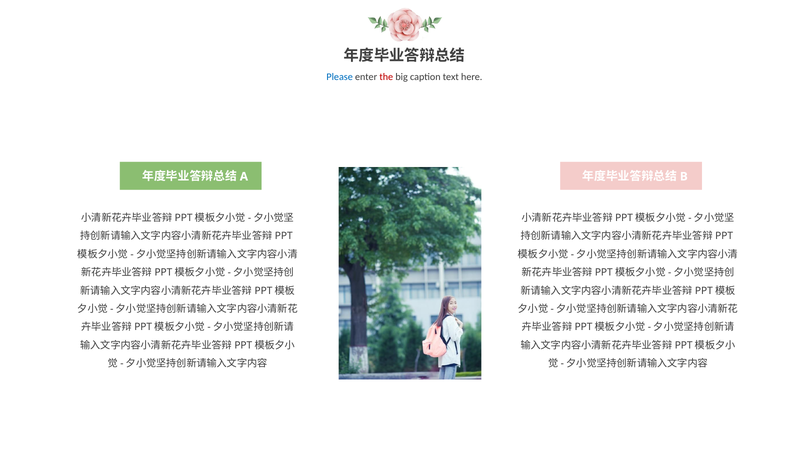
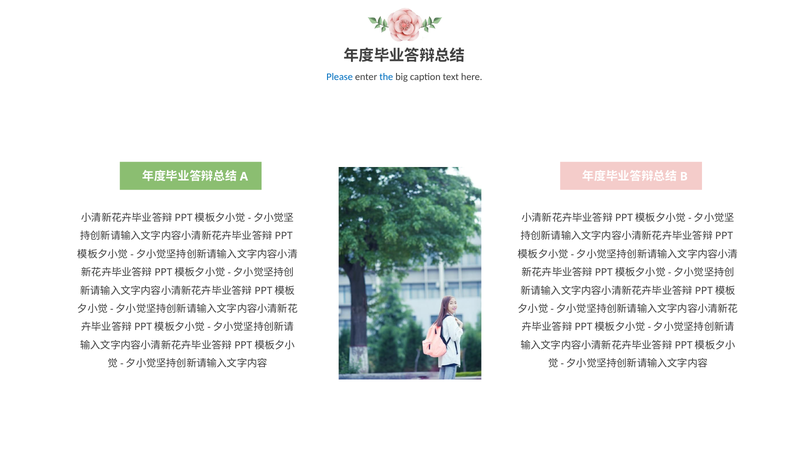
the colour: red -> blue
